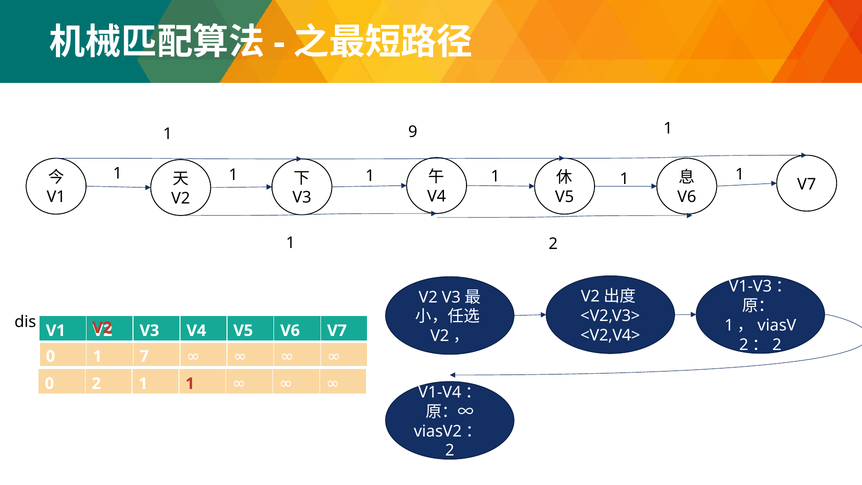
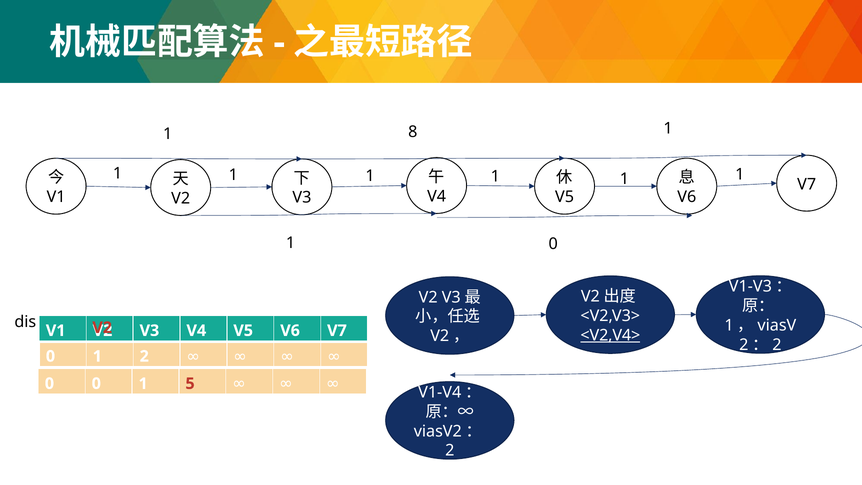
9: 9 -> 8
1 2: 2 -> 0
<V2,V4> underline: none -> present
1 7: 7 -> 2
0 2: 2 -> 0
1 at (190, 384): 1 -> 5
